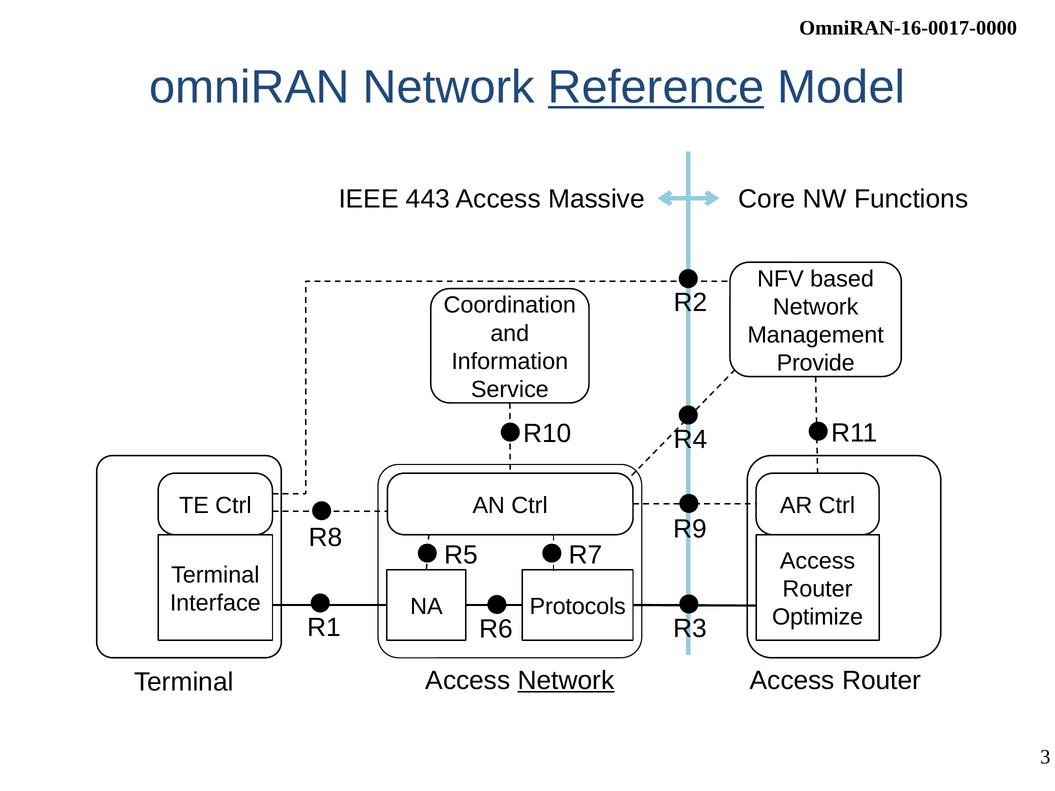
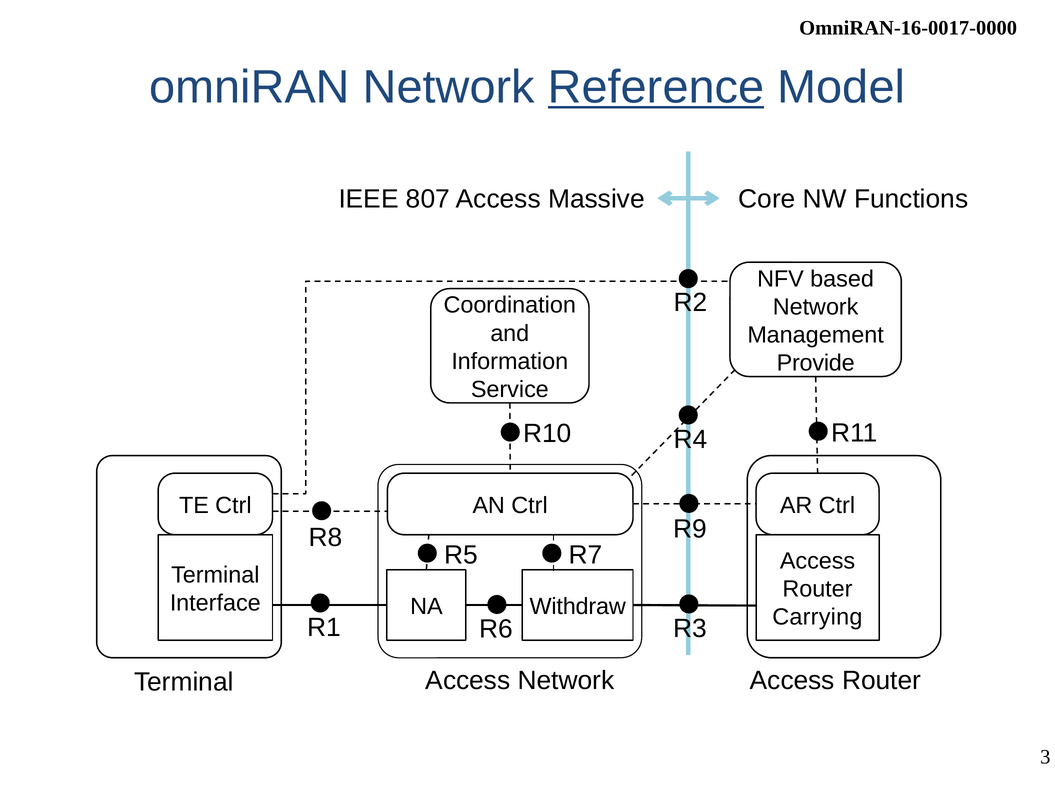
443: 443 -> 807
Protocols: Protocols -> Withdraw
Optimize: Optimize -> Carrying
Network at (566, 681) underline: present -> none
